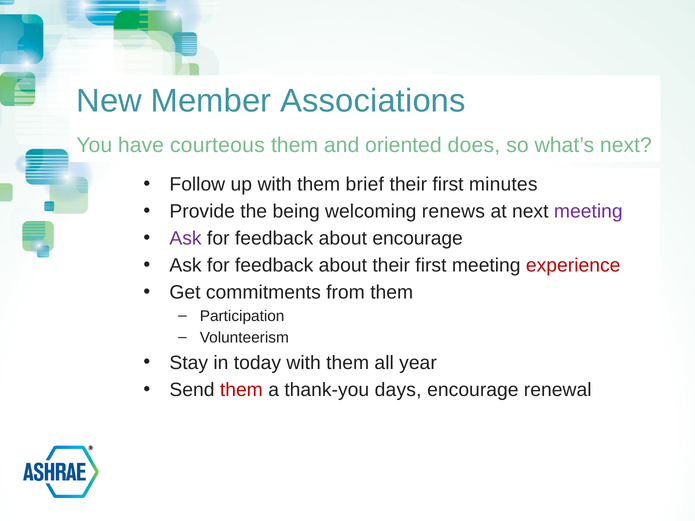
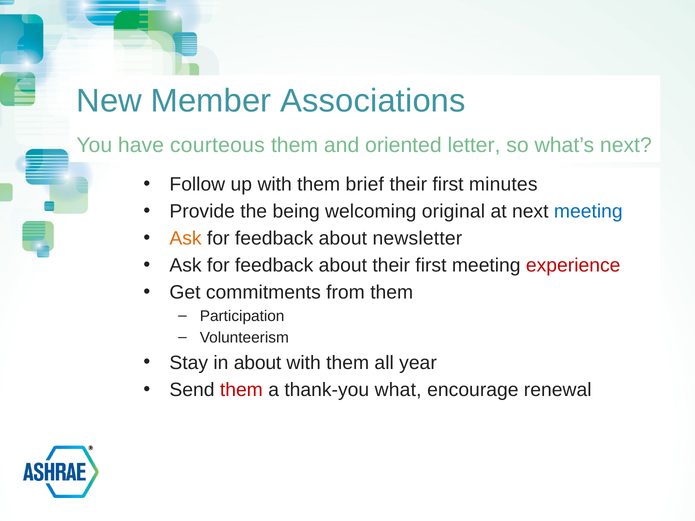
does: does -> letter
renews: renews -> original
meeting at (588, 211) colour: purple -> blue
Ask at (186, 239) colour: purple -> orange
about encourage: encourage -> newsletter
in today: today -> about
days: days -> what
